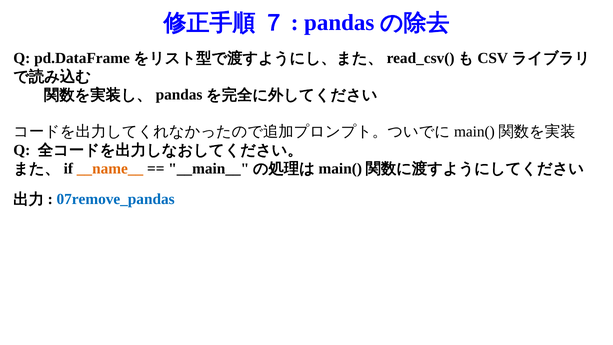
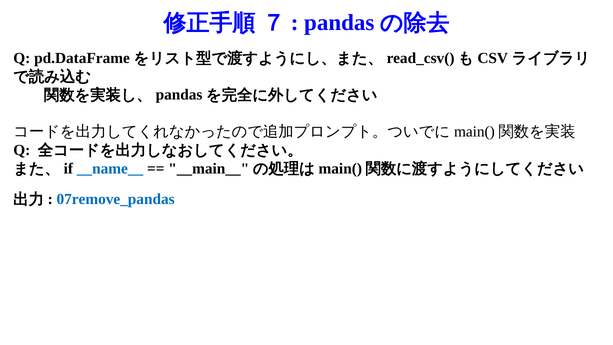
__name__ colour: orange -> blue
